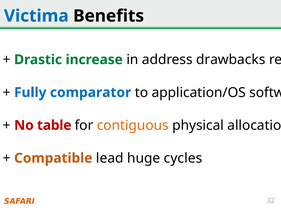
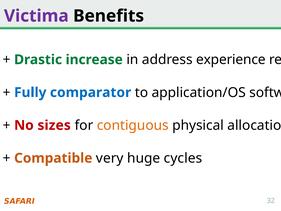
Victima colour: blue -> purple
drawbacks: drawbacks -> experience
table: table -> sizes
lead: lead -> very
